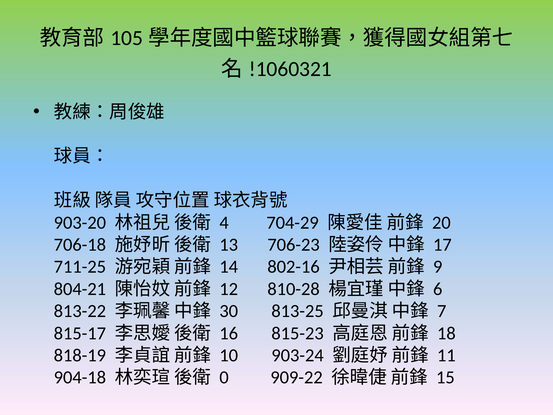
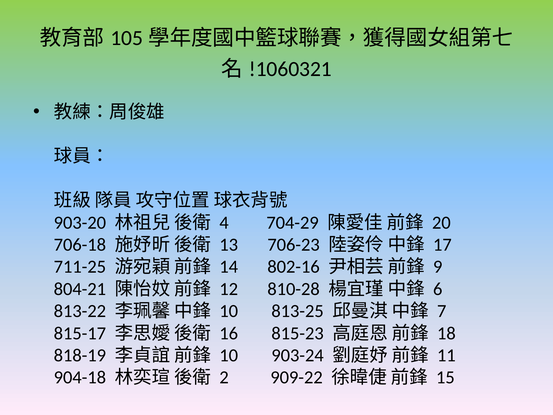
30 at (229, 311): 30 -> 10
0: 0 -> 2
